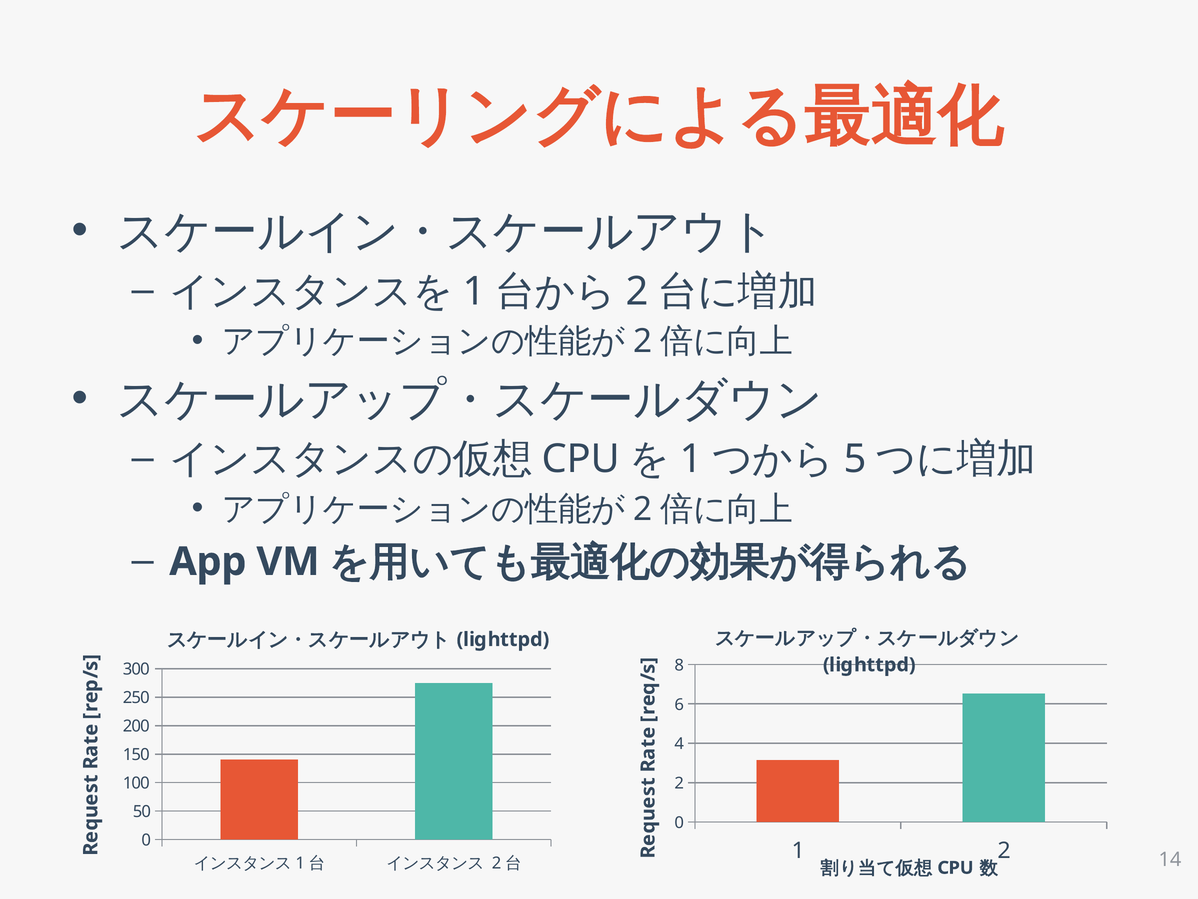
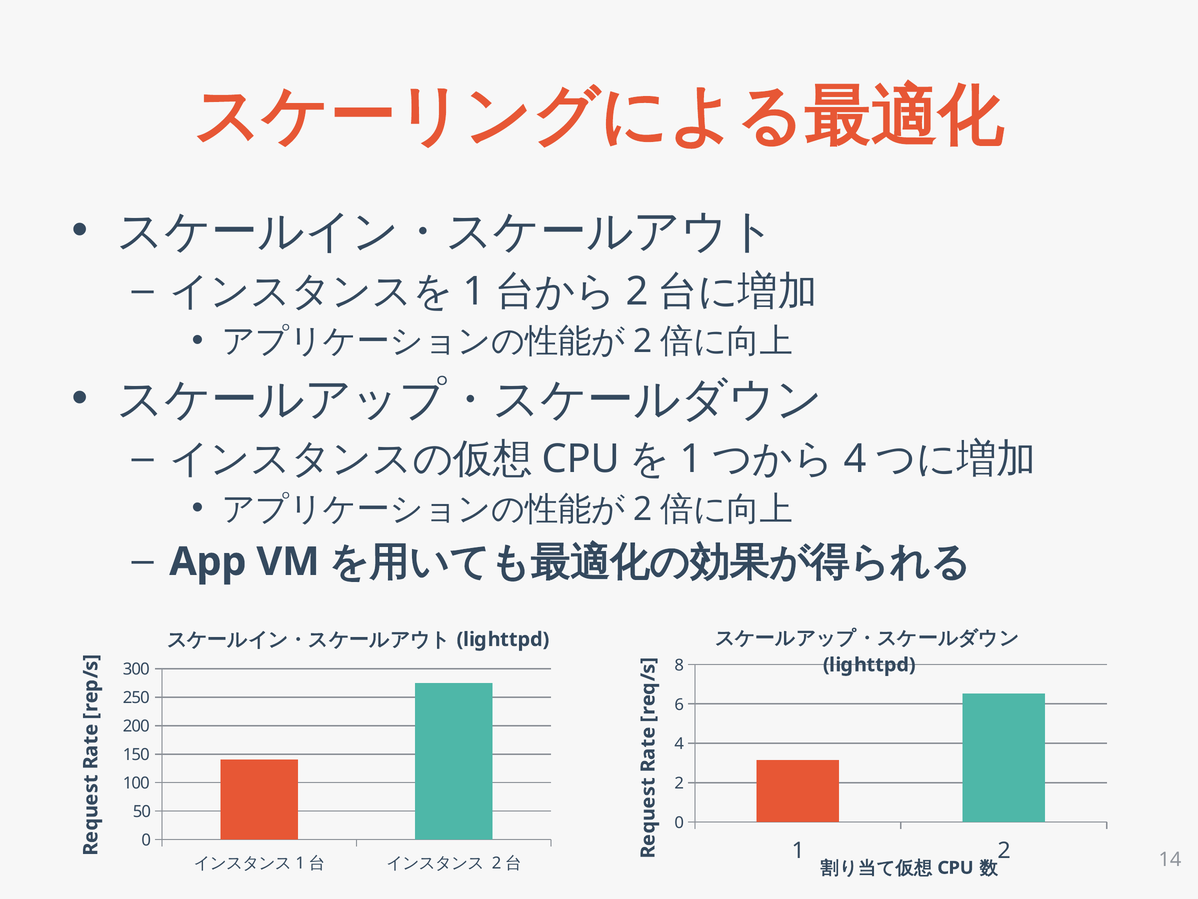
5 at (855, 459): 5 -> 4
